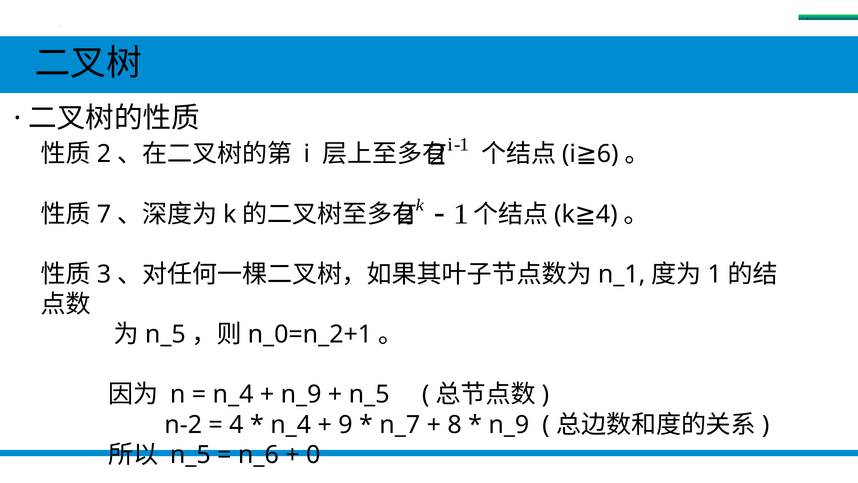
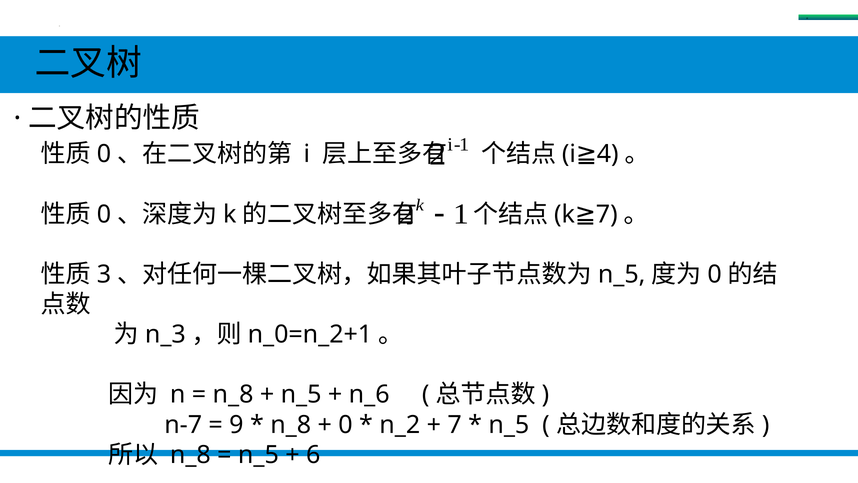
2 at (104, 154): 2 -> 0
6: 6 -> 4
7 at (104, 214): 7 -> 0
4 at (607, 214): 4 -> 7
n_1 at (622, 274): n_1 -> n_5
1 at (715, 274): 1 -> 0
n_5 at (165, 334): n_5 -> n_3
n_4 at (233, 394): n_4 -> n_8
n_9 at (301, 394): n_9 -> n_5
n_5 at (369, 394): n_5 -> n_6
n-2: n-2 -> n-7
4 at (236, 424): 4 -> 9
n_4 at (291, 424): n_4 -> n_8
9 at (345, 424): 9 -> 0
n_7: n_7 -> n_2
8 at (455, 424): 8 -> 7
n_9 at (509, 424): n_9 -> n_5
n_5 at (190, 454): n_5 -> n_8
n_6 at (258, 454): n_6 -> n_5
0: 0 -> 6
